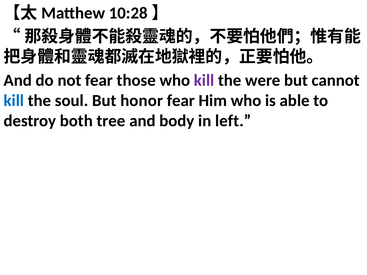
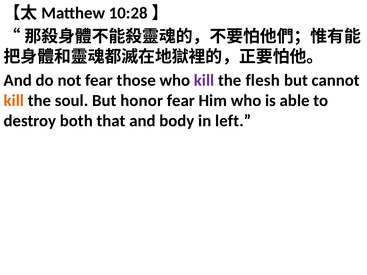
were: were -> flesh
kill at (14, 101) colour: blue -> orange
tree: tree -> that
